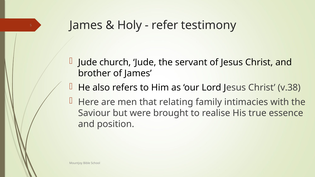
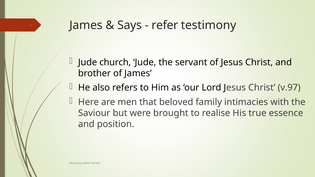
Holy: Holy -> Says
v.38: v.38 -> v.97
relating: relating -> beloved
